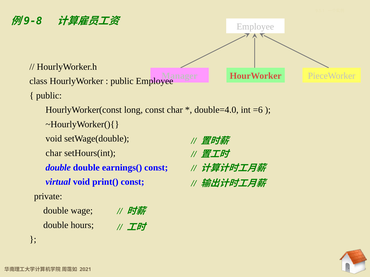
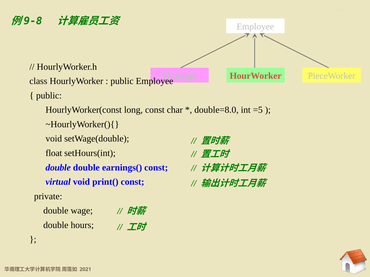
double=4.0: double=4.0 -> double=8.0
=6: =6 -> =5
char at (54, 153): char -> float
